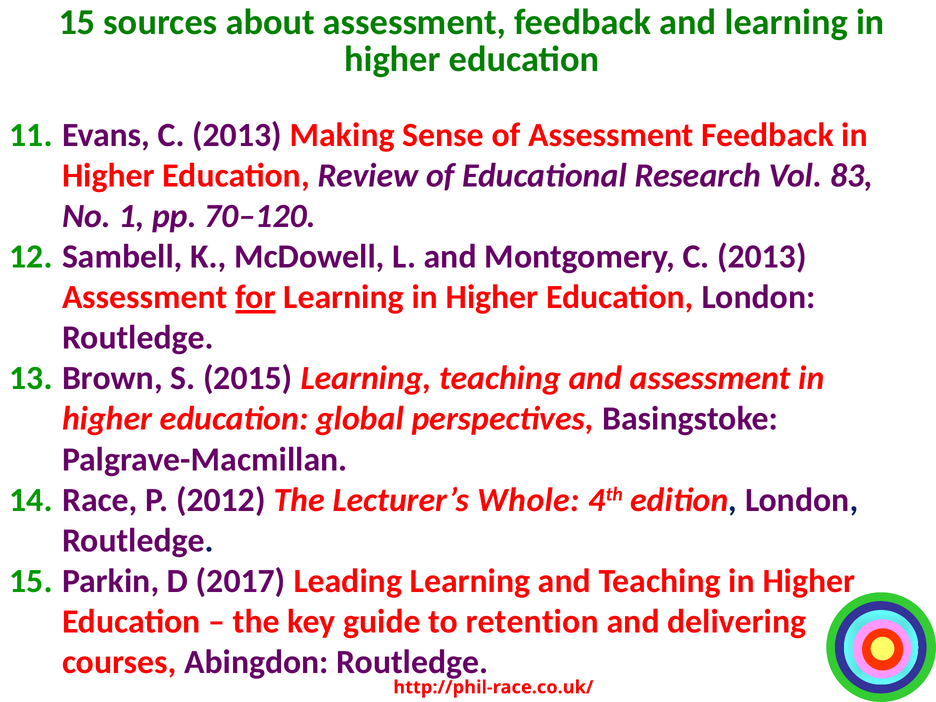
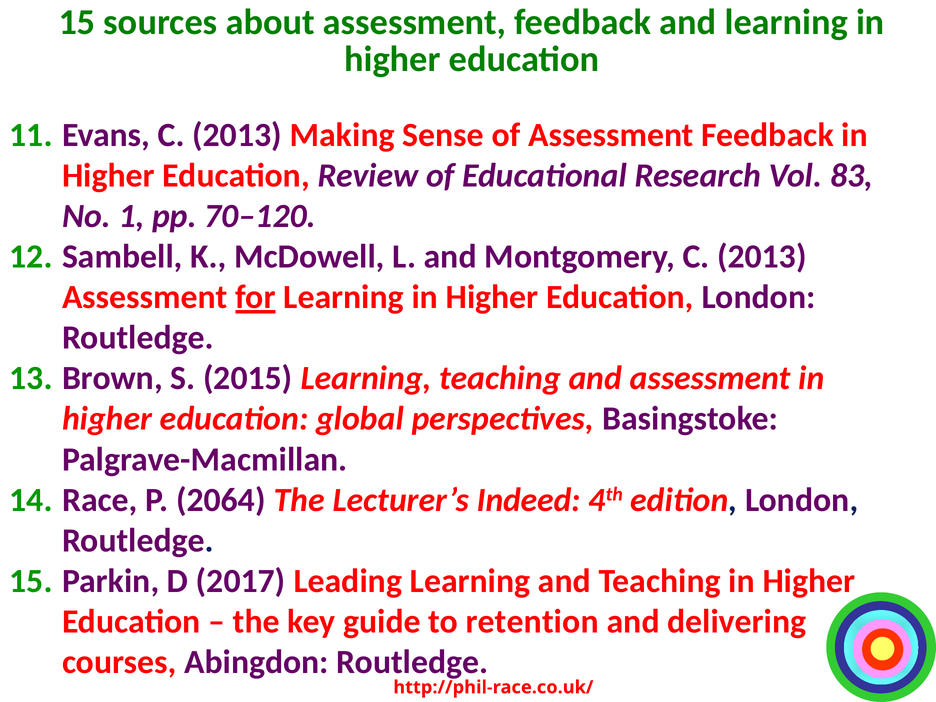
2012: 2012 -> 2064
Whole: Whole -> Indeed
